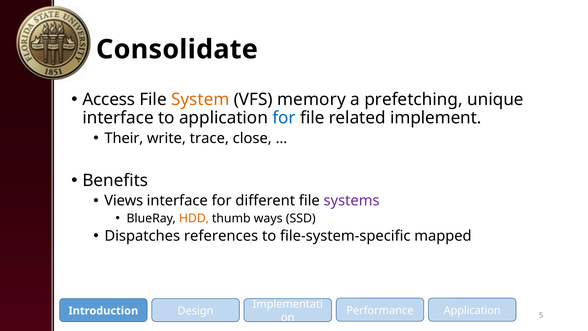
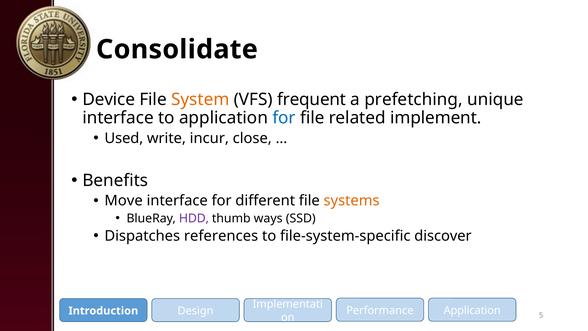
Access: Access -> Device
memory: memory -> frequent
Their: Their -> Used
trace: trace -> incur
Views: Views -> Move
systems colour: purple -> orange
HDD colour: orange -> purple
mapped: mapped -> discover
